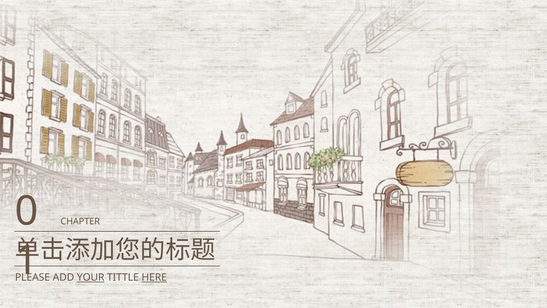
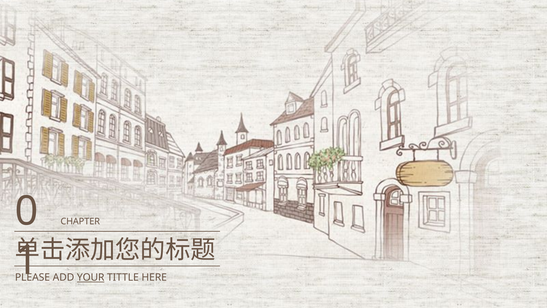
HERE underline: present -> none
